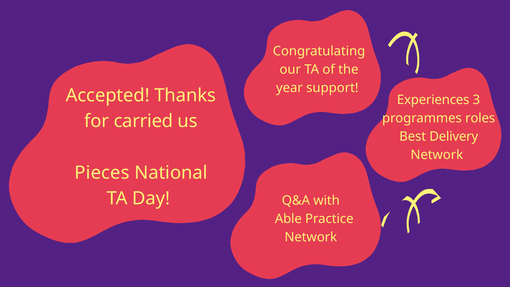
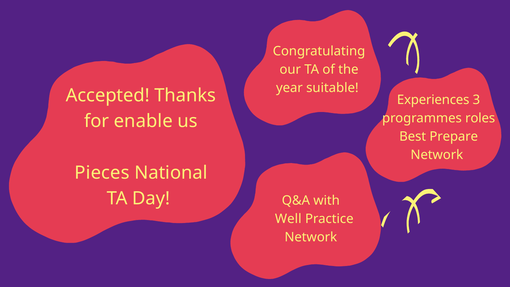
support: support -> suitable
carried: carried -> enable
Delivery: Delivery -> Prepare
Able: Able -> Well
